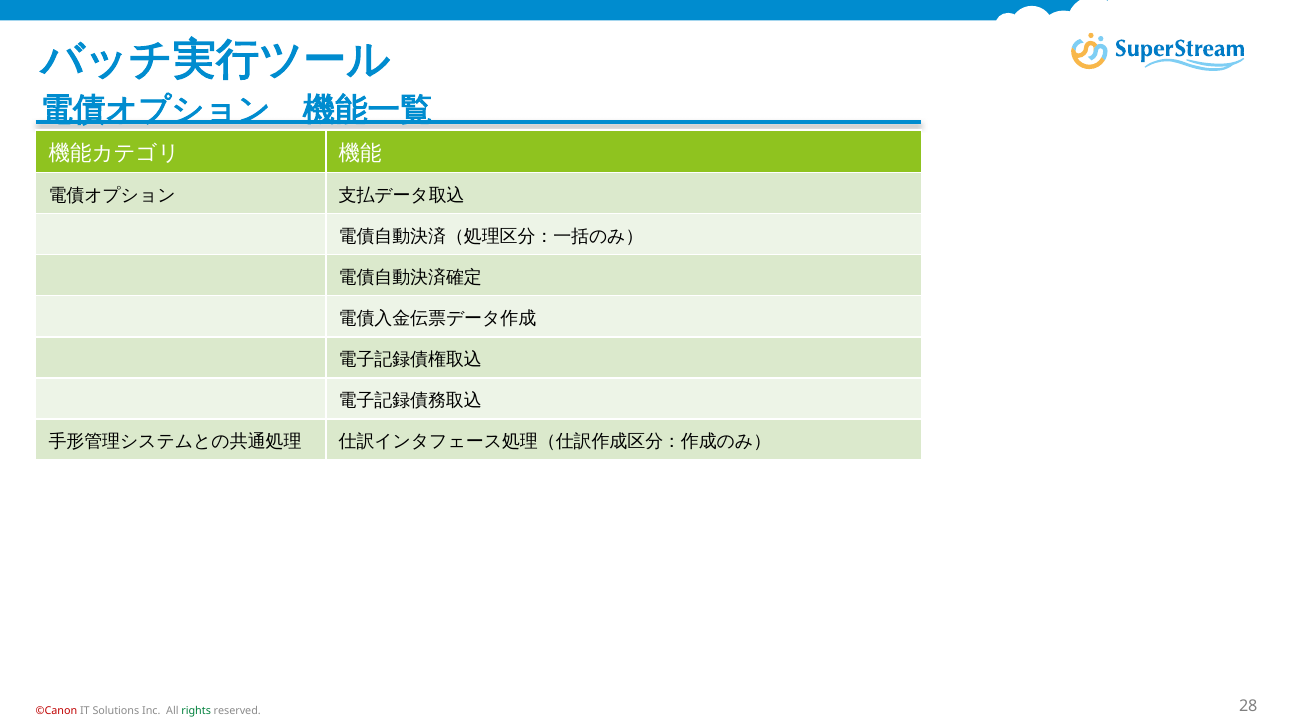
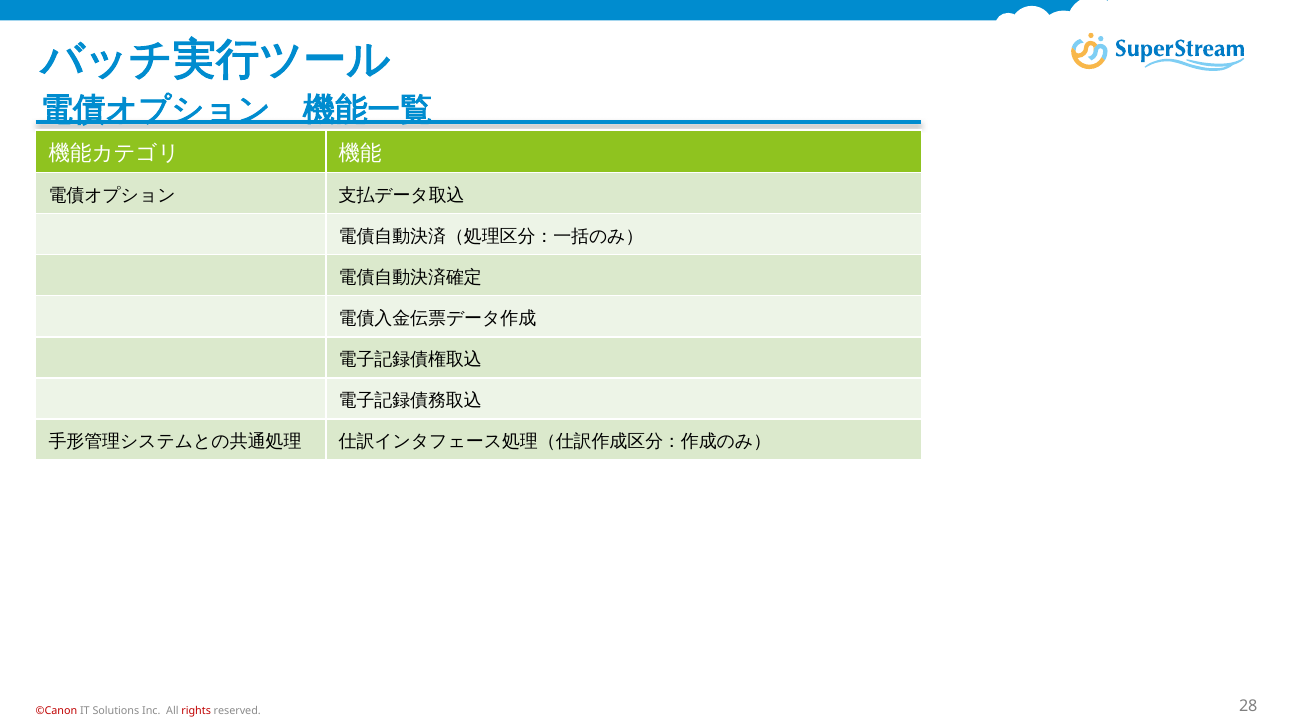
rights colour: green -> red
